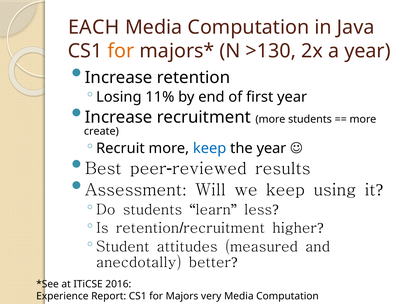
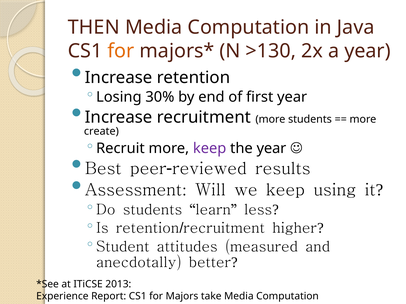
EACH: EACH -> THEN
11%: 11% -> 30%
keep at (210, 149) colour: blue -> purple
2016: 2016 -> 2013
very: very -> take
